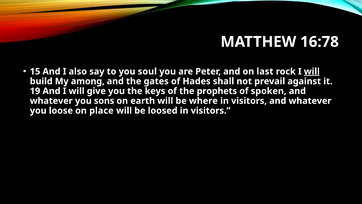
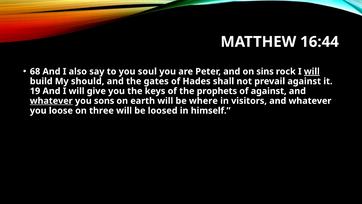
16:78: 16:78 -> 16:44
15: 15 -> 68
last: last -> sins
among: among -> should
of spoken: spoken -> against
whatever at (51, 101) underline: none -> present
place: place -> three
loosed in visitors: visitors -> himself
